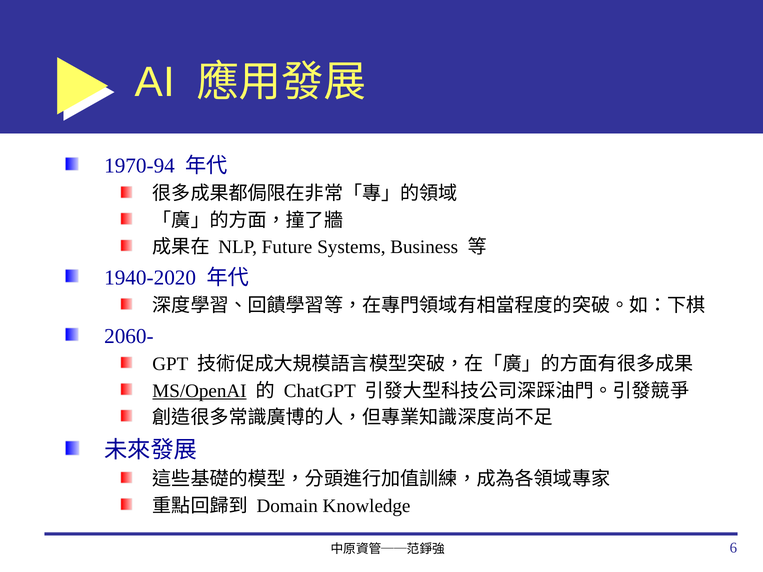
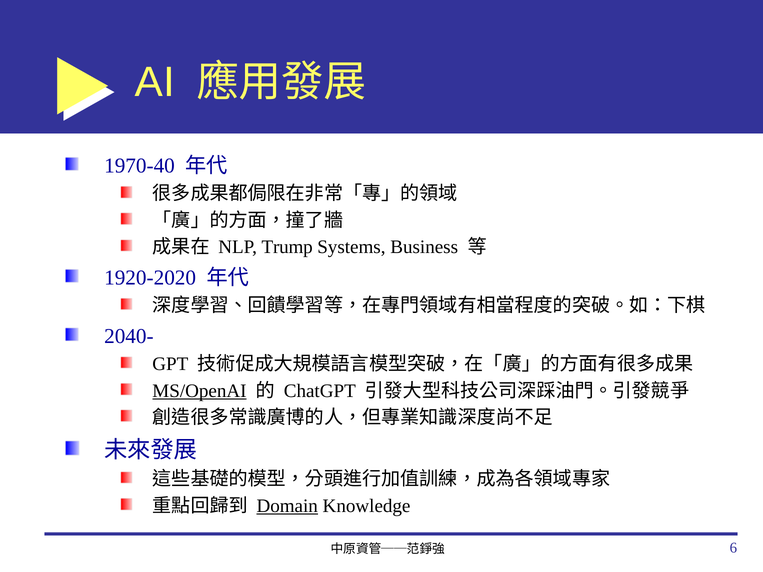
1970-94: 1970-94 -> 1970-40
Future: Future -> Trump
1940-2020: 1940-2020 -> 1920-2020
2060-: 2060- -> 2040-
Domain underline: none -> present
